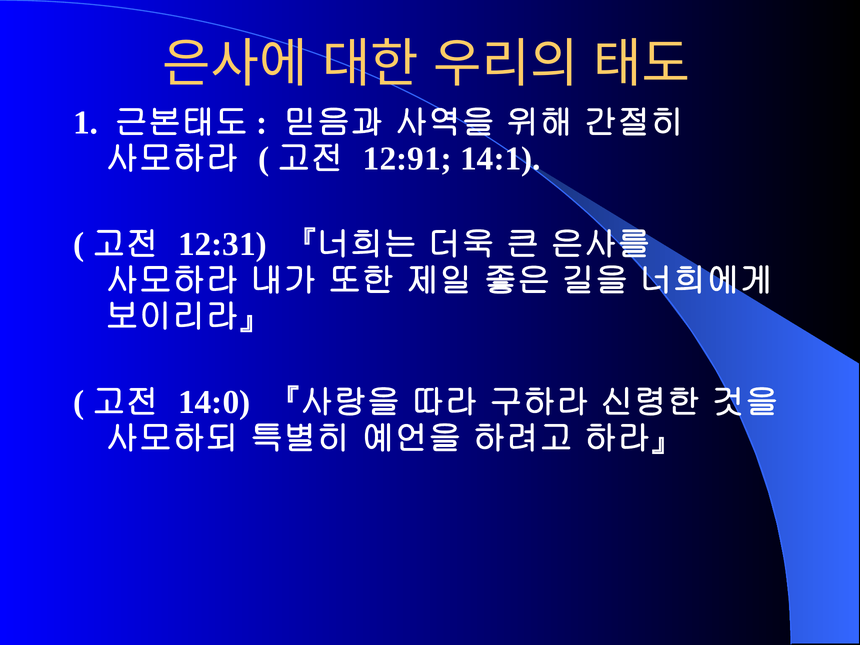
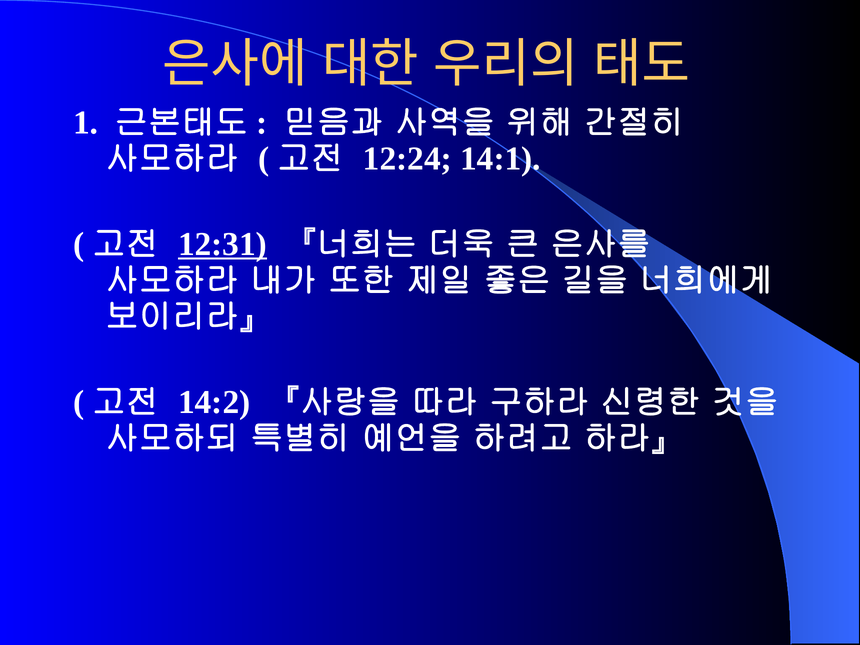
12:91: 12:91 -> 12:24
12:31 underline: none -> present
14:0: 14:0 -> 14:2
